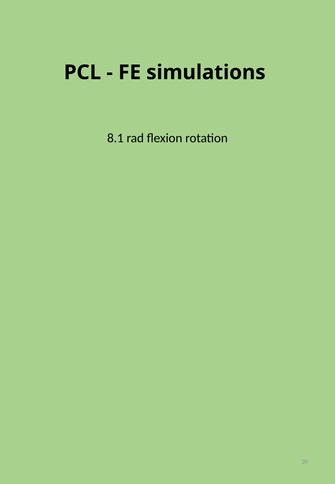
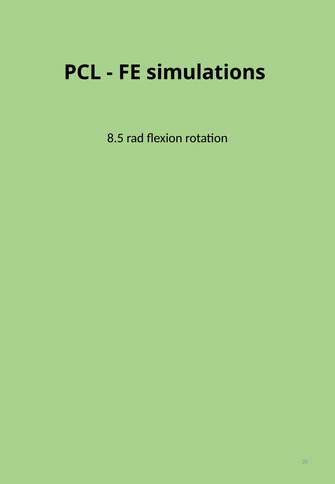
8.1: 8.1 -> 8.5
